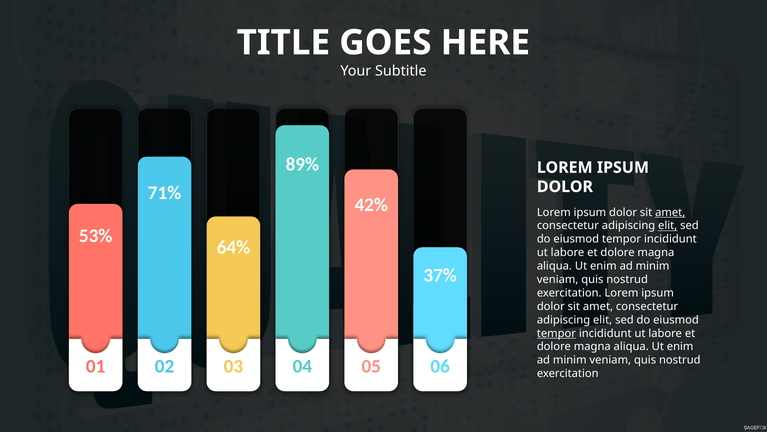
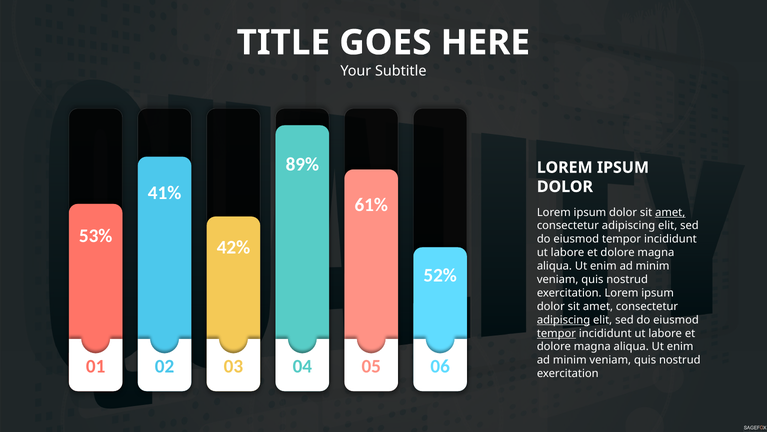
71%: 71% -> 41%
42%: 42% -> 61%
elit at (668, 225) underline: present -> none
64%: 64% -> 42%
37%: 37% -> 52%
adipiscing at (564, 319) underline: none -> present
